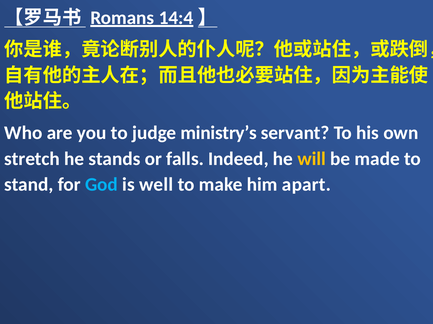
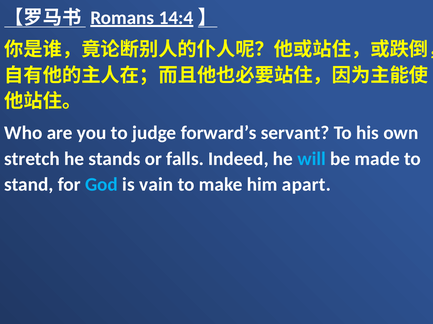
ministry’s: ministry’s -> forward’s
will colour: yellow -> light blue
well: well -> vain
